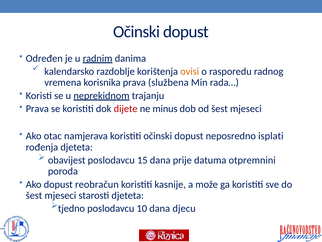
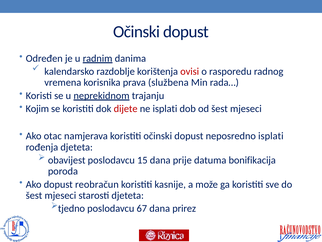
ovisi colour: orange -> red
Prava at (37, 108): Prava -> Kojim
ne minus: minus -> isplati
otpremnini: otpremnini -> bonifikacija
10: 10 -> 67
djecu: djecu -> prirez
